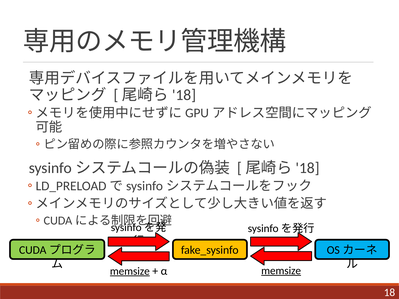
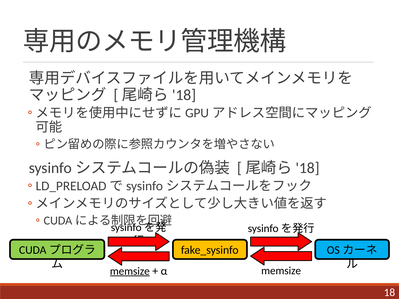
memsize at (281, 271) underline: present -> none
